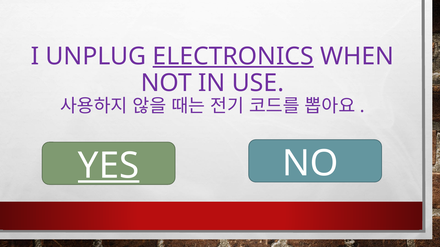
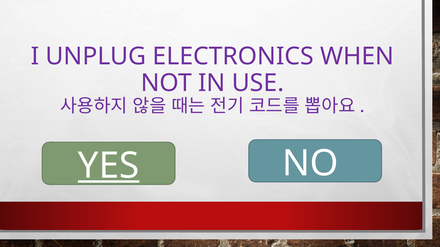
ELECTRONICS underline: present -> none
